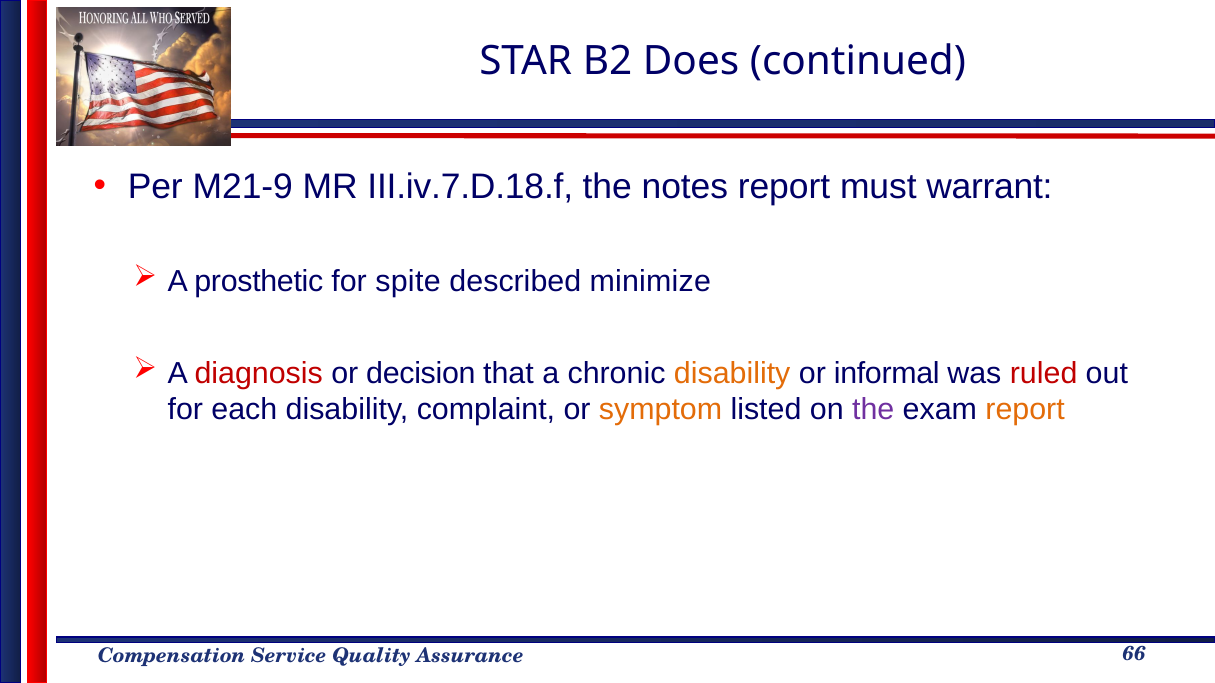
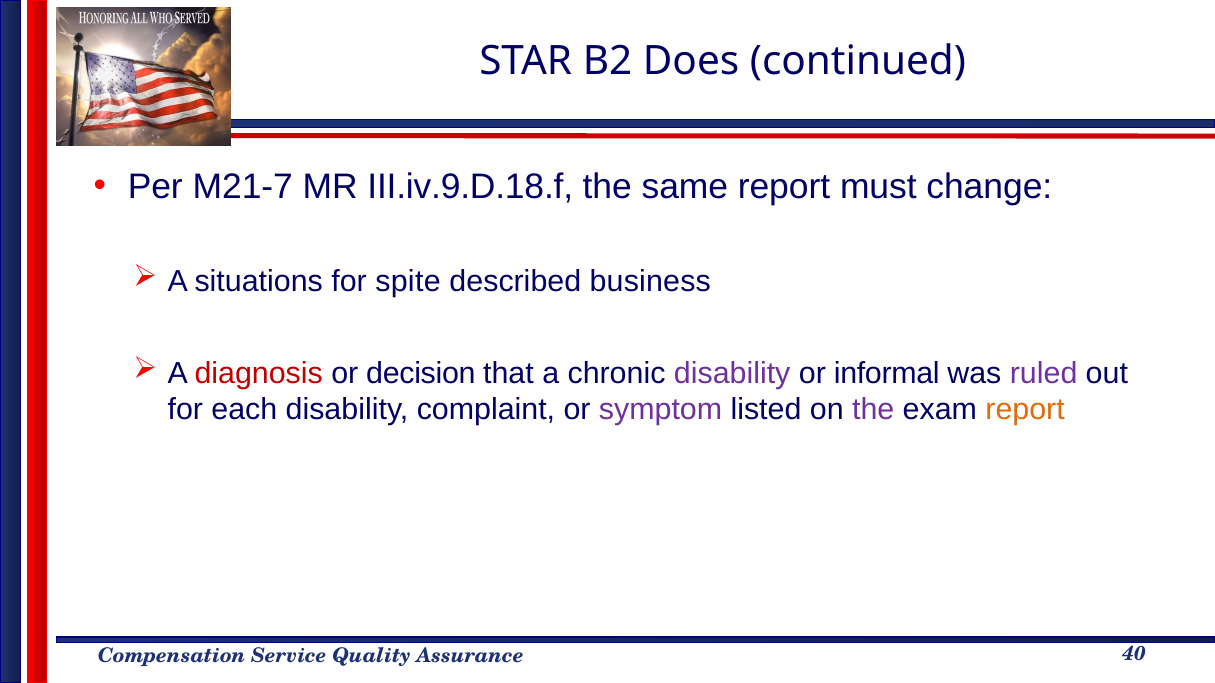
M21-9: M21-9 -> M21-7
III.iv.7.D.18.f: III.iv.7.D.18.f -> III.iv.9.D.18.f
notes: notes -> same
warrant: warrant -> change
prosthetic: prosthetic -> situations
minimize: minimize -> business
disability at (732, 374) colour: orange -> purple
ruled colour: red -> purple
symptom colour: orange -> purple
66: 66 -> 40
